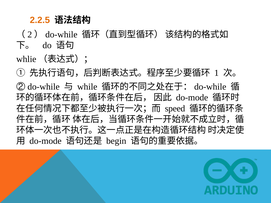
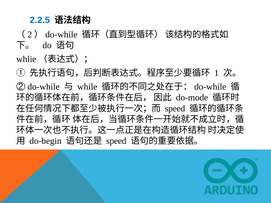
2.2.5 colour: orange -> blue
do-mode at (45, 141): do-mode -> do-begin
begin at (116, 141): begin -> speed
